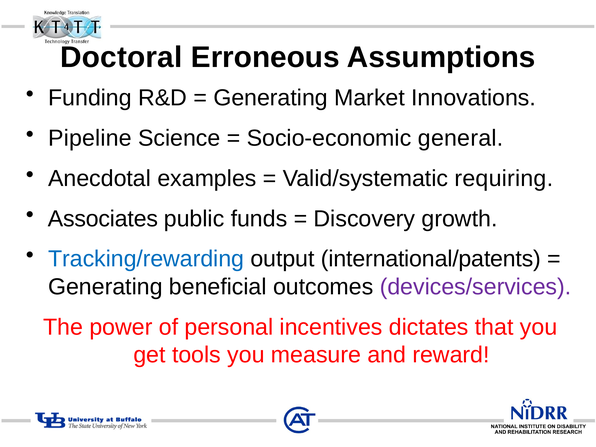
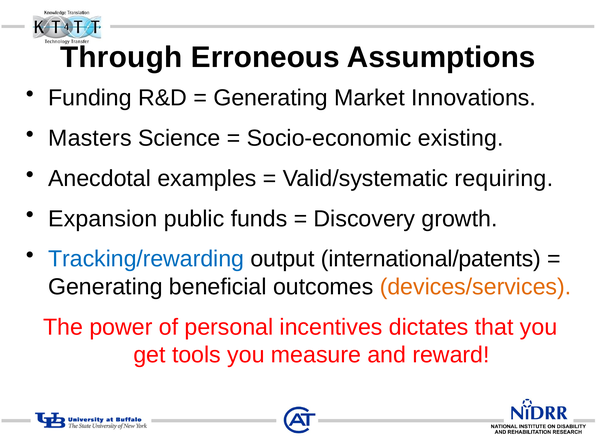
Doctoral: Doctoral -> Through
Pipeline: Pipeline -> Masters
general: general -> existing
Associates: Associates -> Expansion
devices/services colour: purple -> orange
